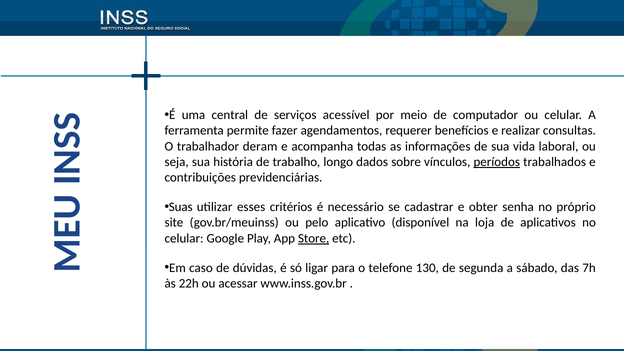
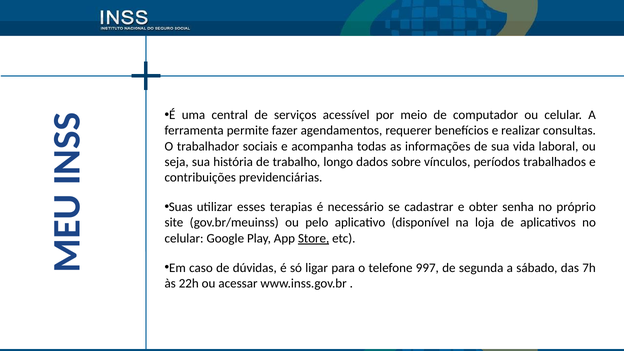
deram: deram -> sociais
períodos underline: present -> none
critérios: critérios -> terapias
130: 130 -> 997
